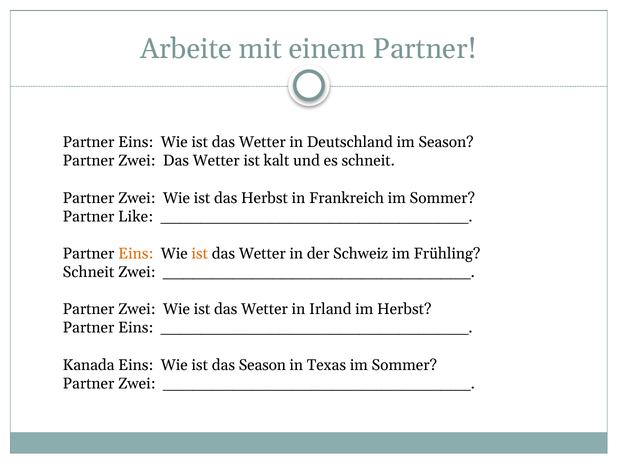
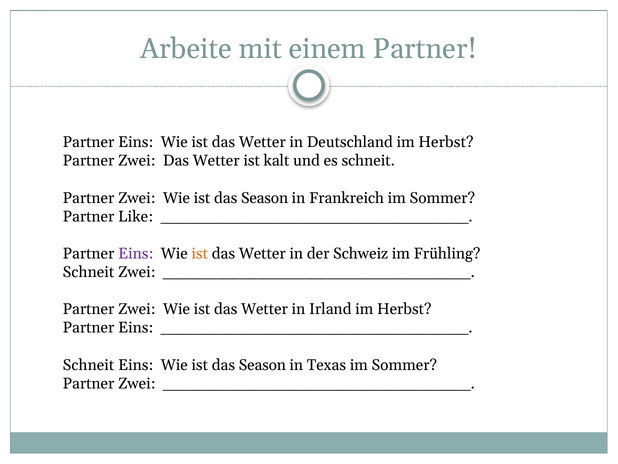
Deutschland im Season: Season -> Herbst
Herbst at (264, 198): Herbst -> Season
Eins at (136, 253) colour: orange -> purple
Kanada at (89, 365): Kanada -> Schneit
